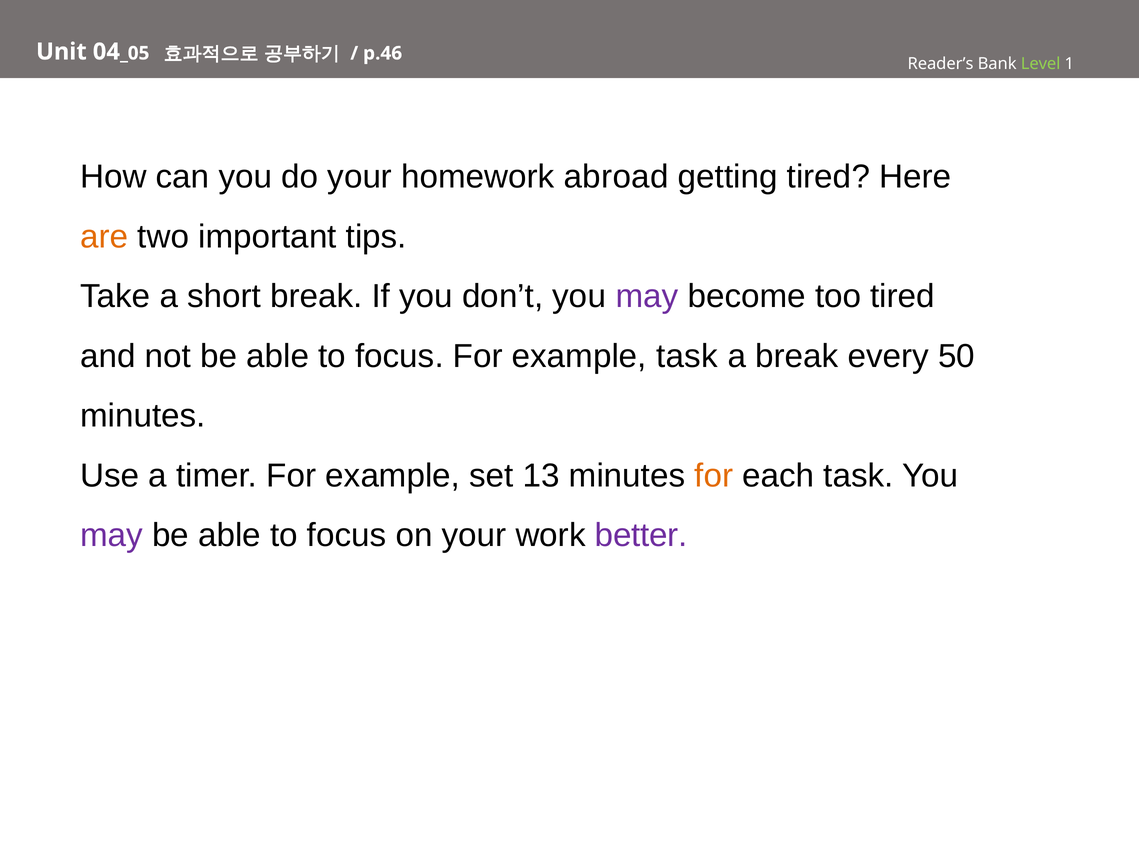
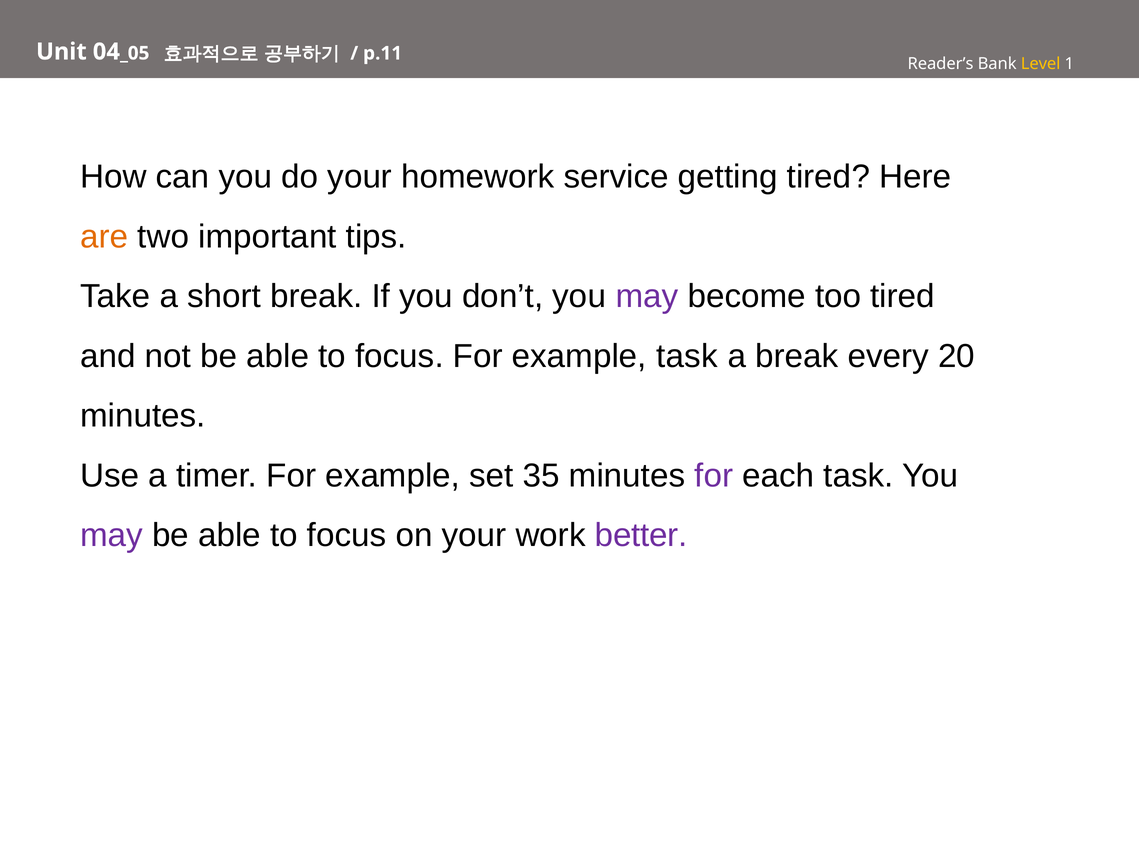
p.46: p.46 -> p.11
Level colour: light green -> yellow
abroad: abroad -> service
50: 50 -> 20
13: 13 -> 35
for at (714, 476) colour: orange -> purple
